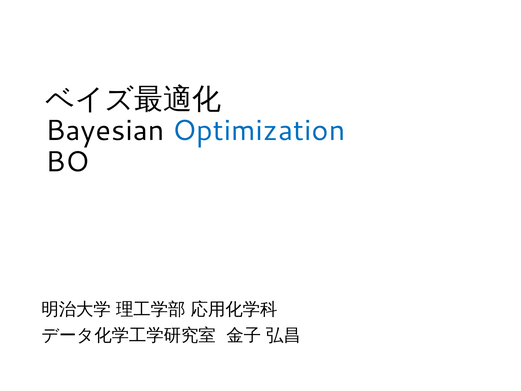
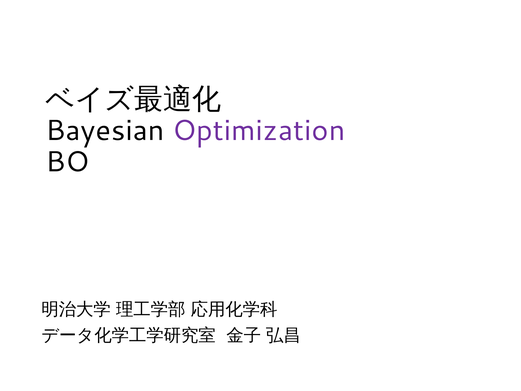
Optimization colour: blue -> purple
